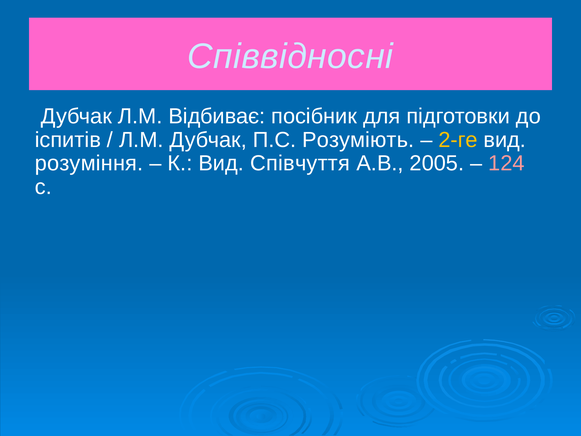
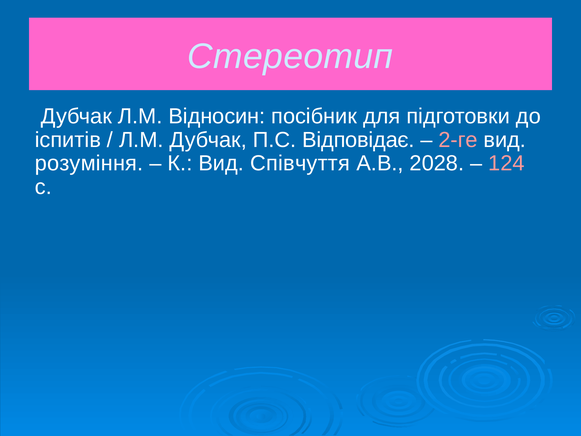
Співвідносні: Співвідносні -> Стереотип
Відбиває: Відбиває -> Відносин
Розуміють: Розуміють -> Відповідає
2-ге colour: yellow -> pink
2005: 2005 -> 2028
